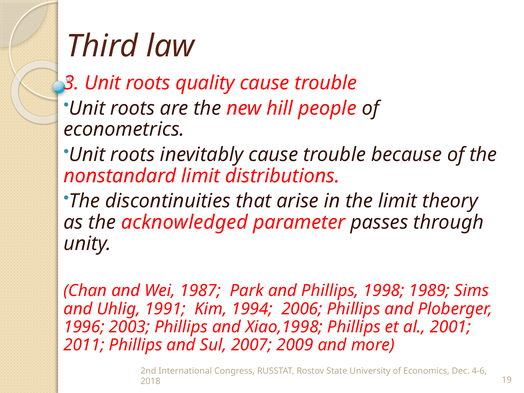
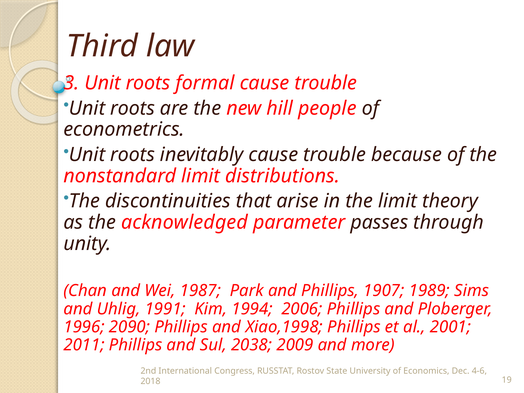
quality: quality -> formal
1998: 1998 -> 1907
2003: 2003 -> 2090
2007: 2007 -> 2038
